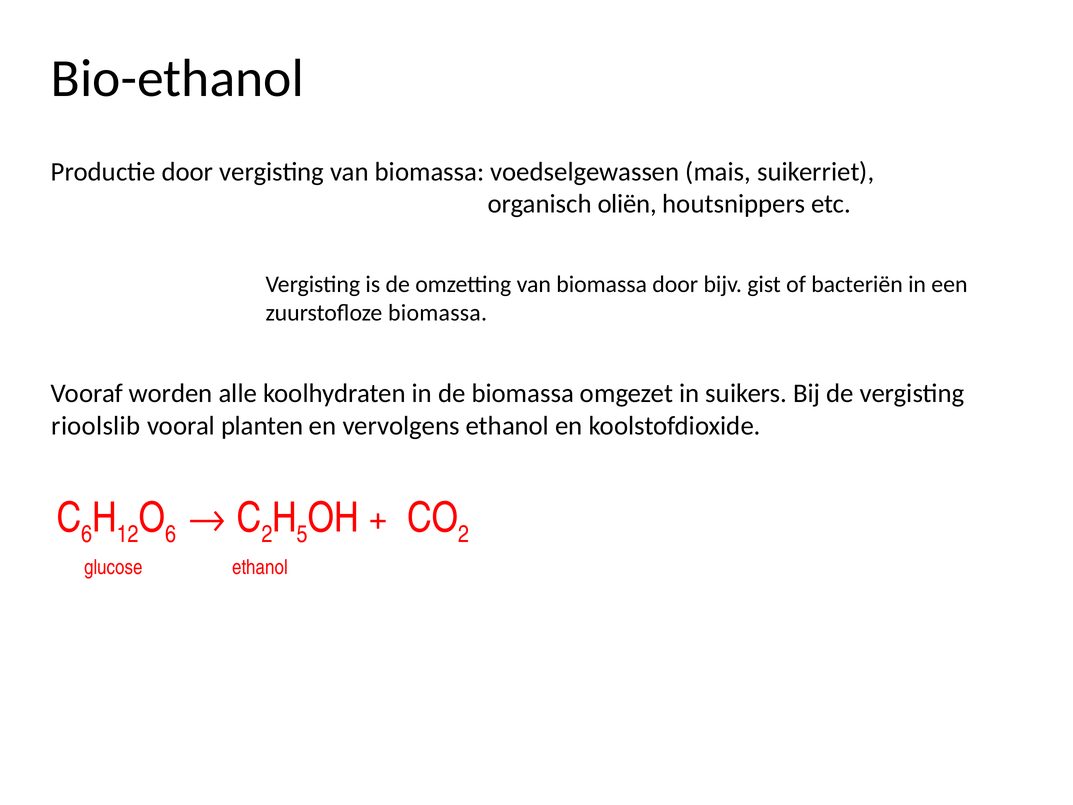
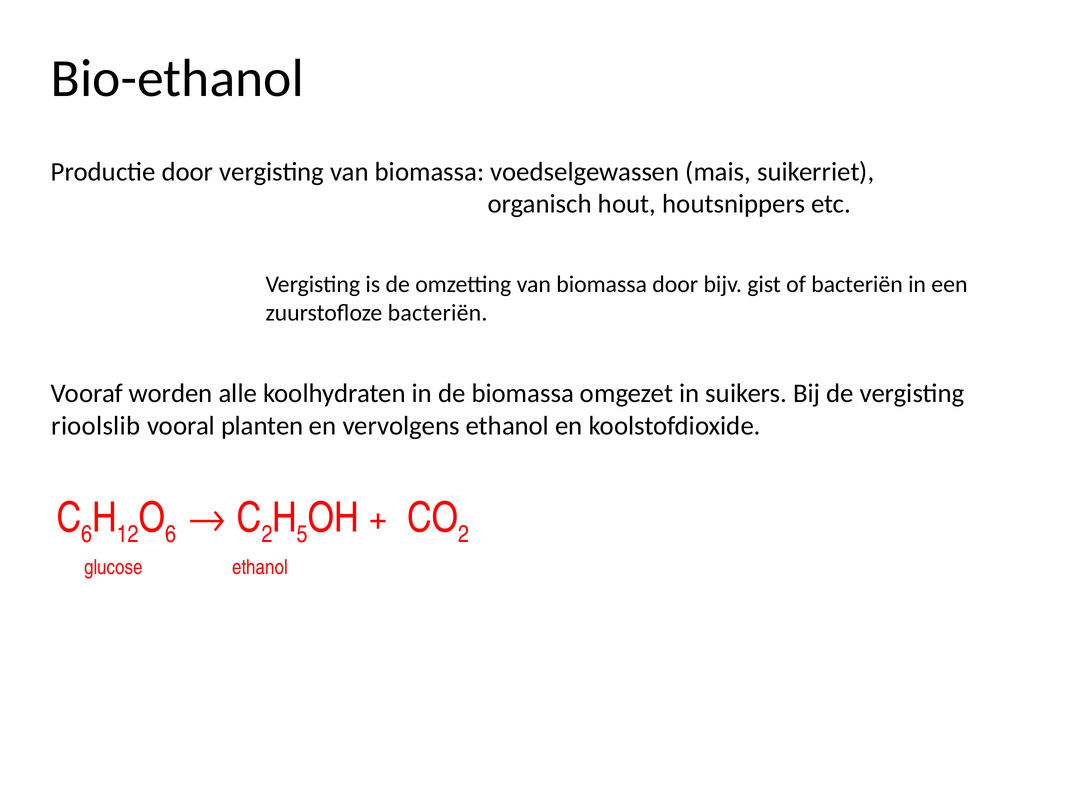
oliën: oliën -> hout
zuurstofloze biomassa: biomassa -> bacteriën
